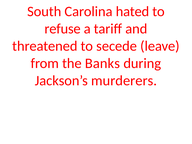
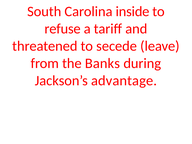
hated: hated -> inside
murderers: murderers -> advantage
